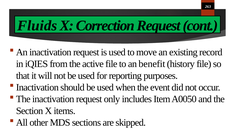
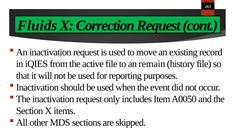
benefit: benefit -> remain
